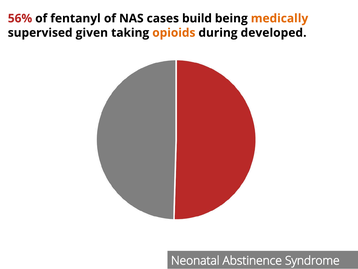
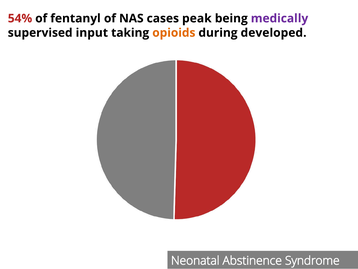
56%: 56% -> 54%
build: build -> peak
medically colour: orange -> purple
given: given -> input
